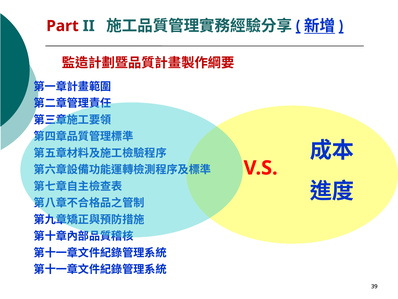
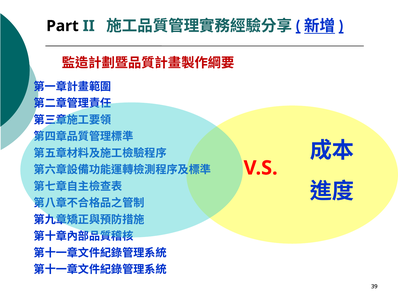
Part colour: red -> black
